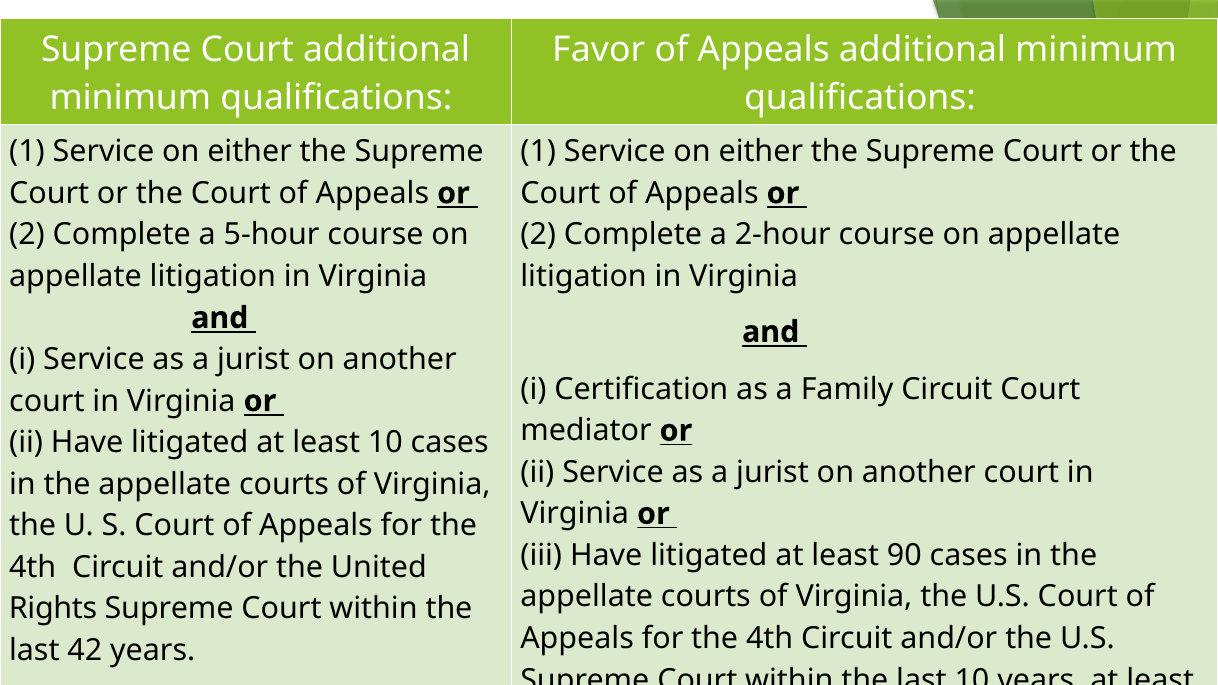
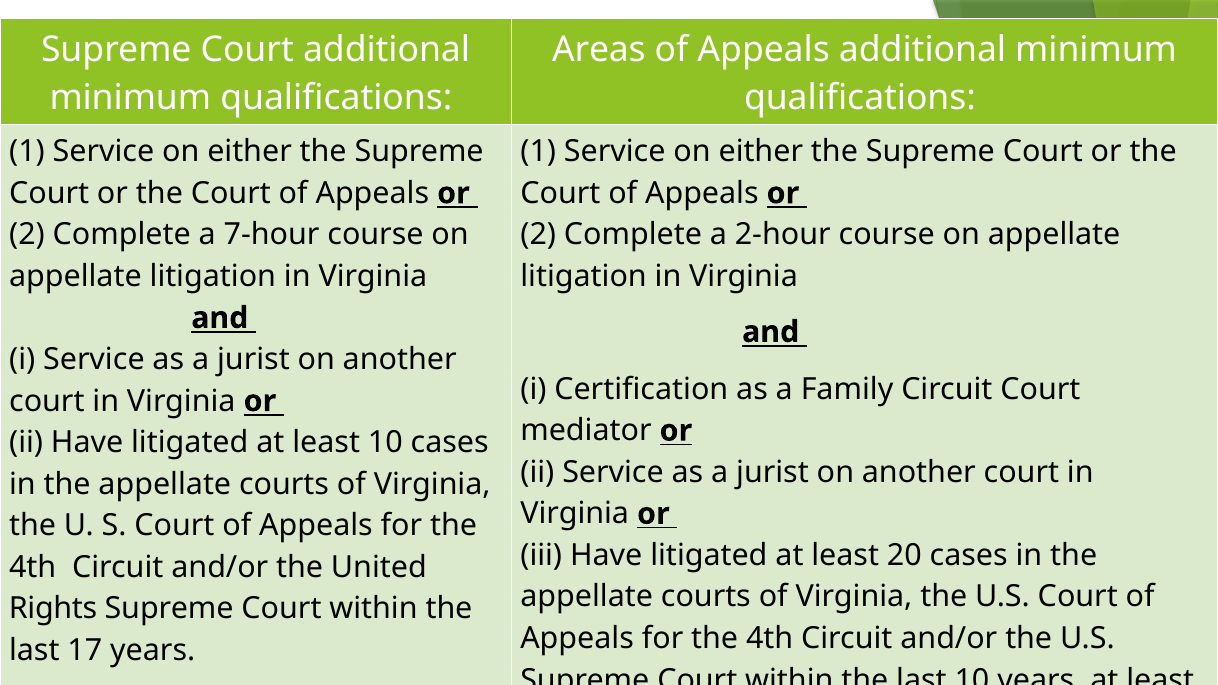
Favor: Favor -> Areas
5-hour: 5-hour -> 7-hour
90: 90 -> 20
42: 42 -> 17
